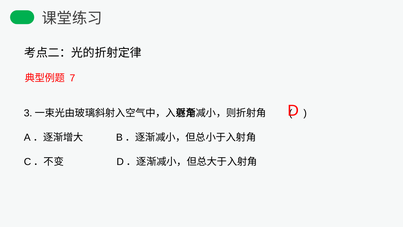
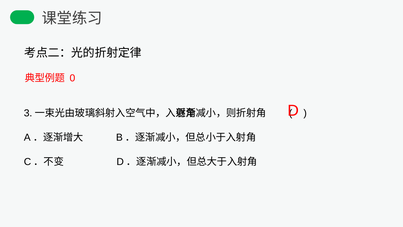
7: 7 -> 0
